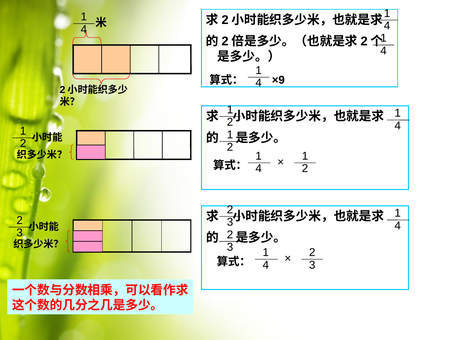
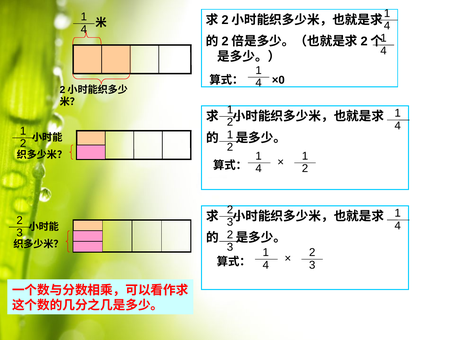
×9: ×9 -> ×0
